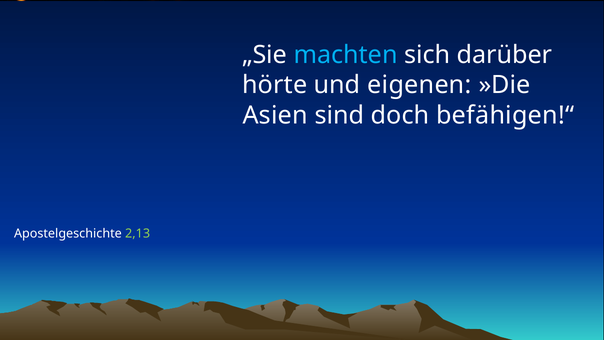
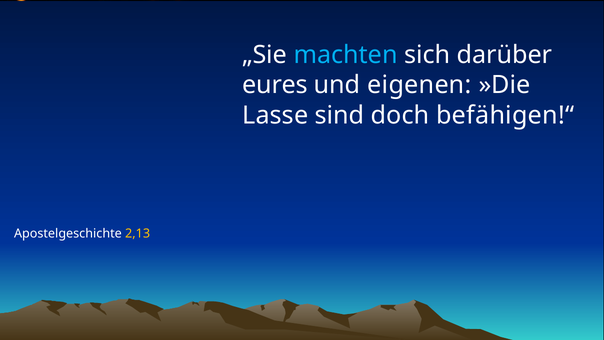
hörte: hörte -> eures
Asien: Asien -> Lasse
2,13 colour: light green -> yellow
